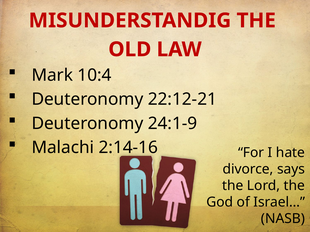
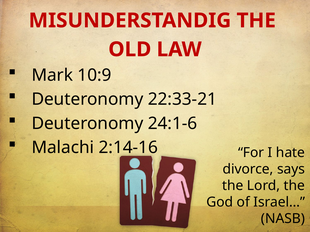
10:4: 10:4 -> 10:9
22:12-21: 22:12-21 -> 22:33-21
24:1-9: 24:1-9 -> 24:1-6
